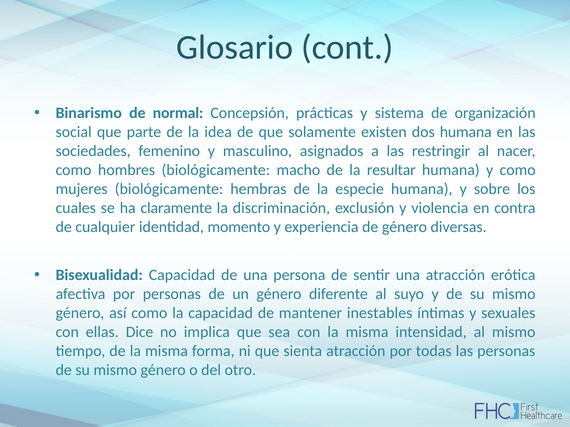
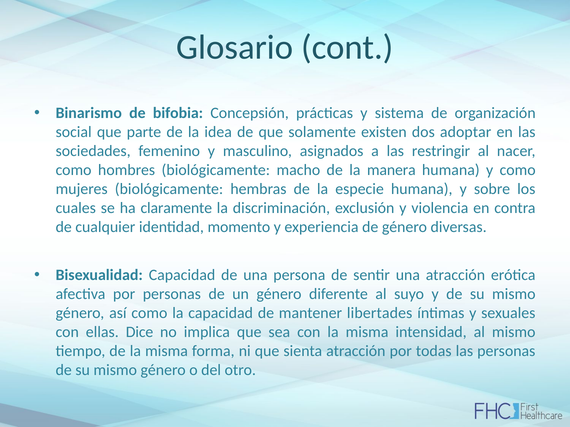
normal: normal -> bifobia
dos humana: humana -> adoptar
resultar: resultar -> manera
inestables: inestables -> libertades
